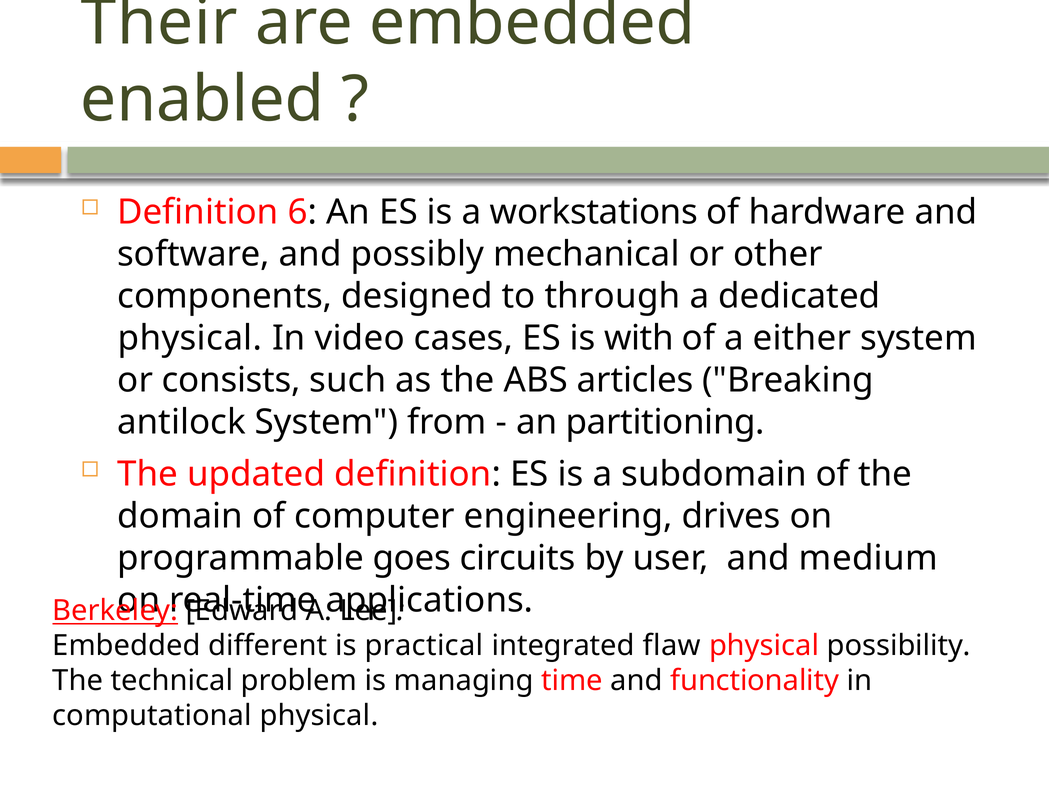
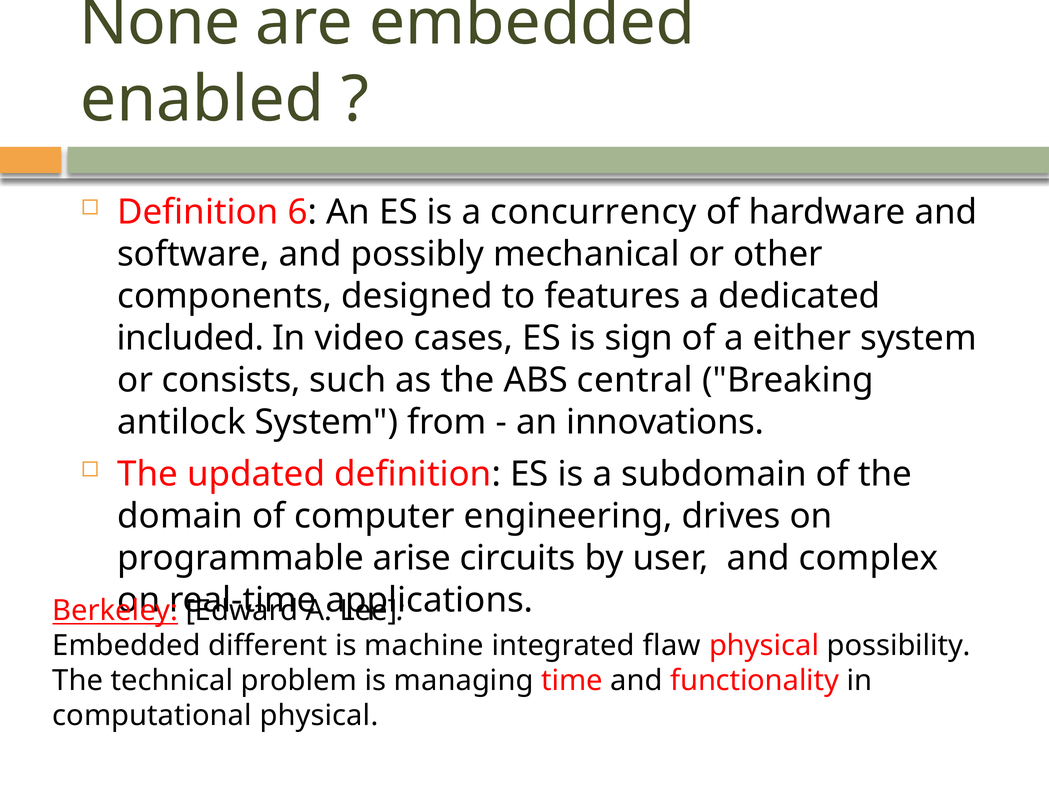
Their: Their -> None
workstations: workstations -> concurrency
through: through -> features
physical at (190, 338): physical -> included
with: with -> sign
articles: articles -> central
partitioning: partitioning -> innovations
goes: goes -> arise
medium: medium -> complex
practical: practical -> machine
